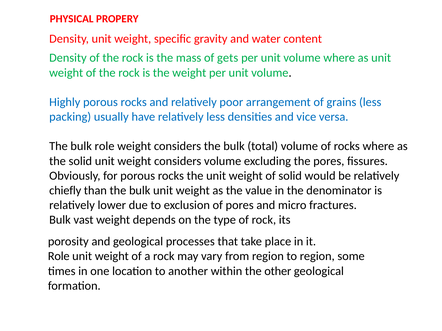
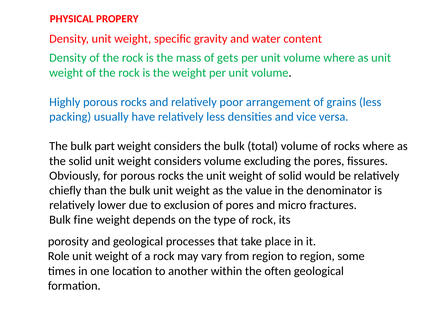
bulk role: role -> part
vast: vast -> fine
other: other -> often
